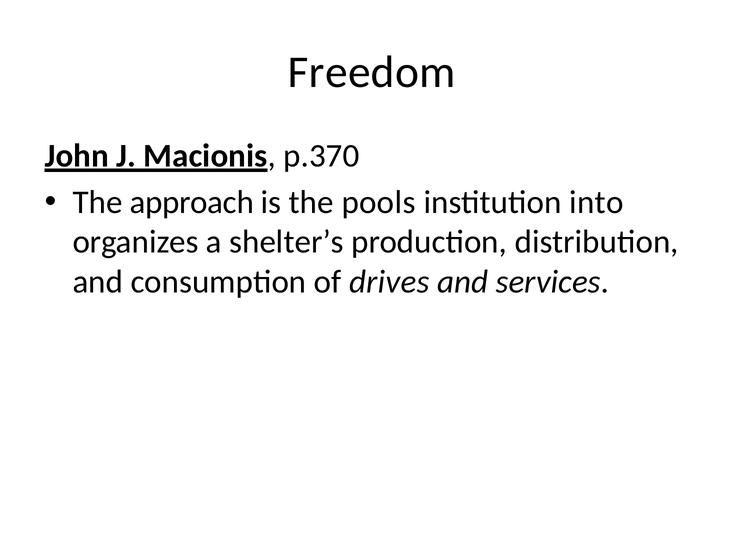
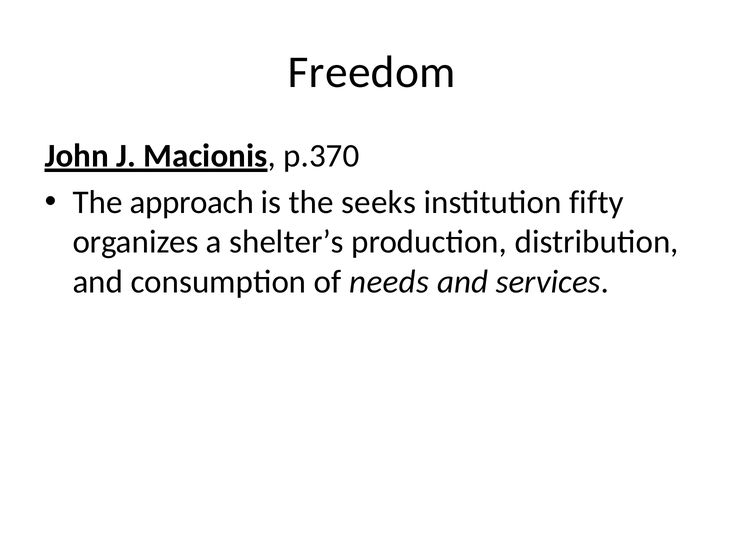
pools: pools -> seeks
into: into -> fifty
drives: drives -> needs
